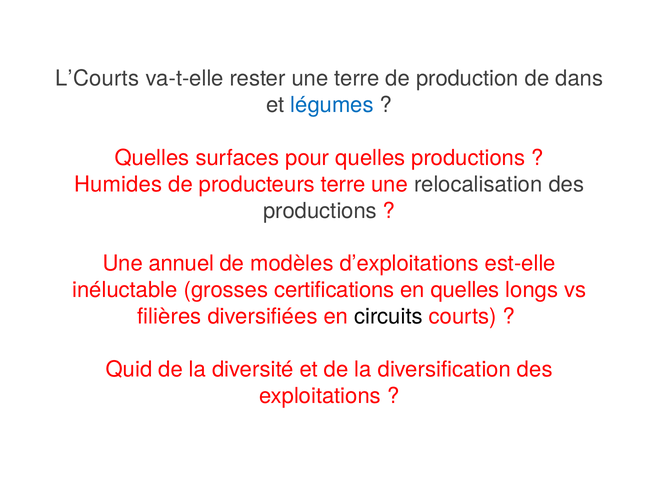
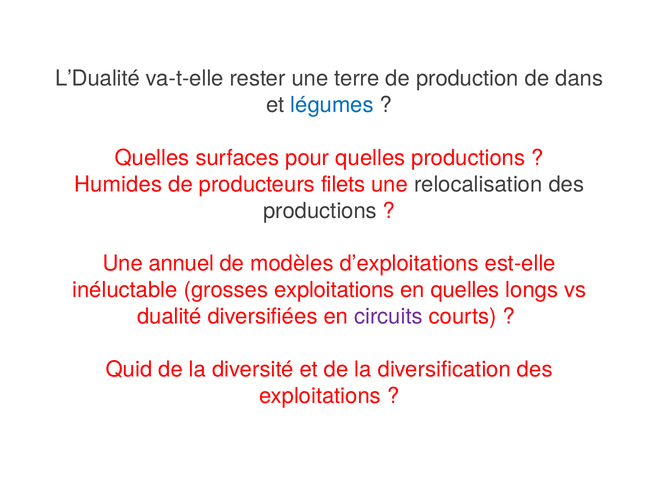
L’Courts: L’Courts -> L’Dualité
producteurs terre: terre -> filets
grosses certifications: certifications -> exploitations
filières: filières -> dualité
circuits colour: black -> purple
